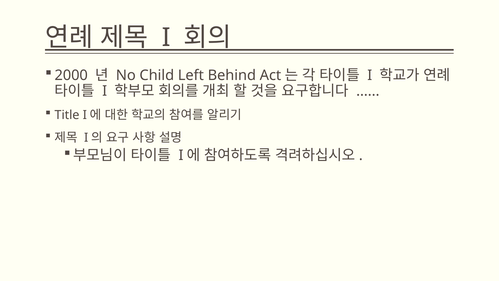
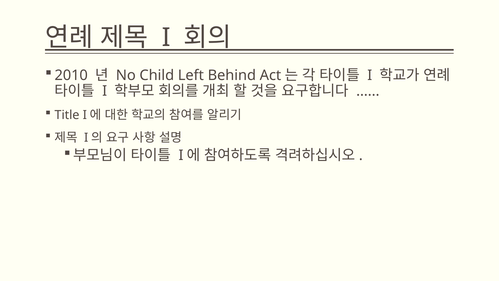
2000: 2000 -> 2010
